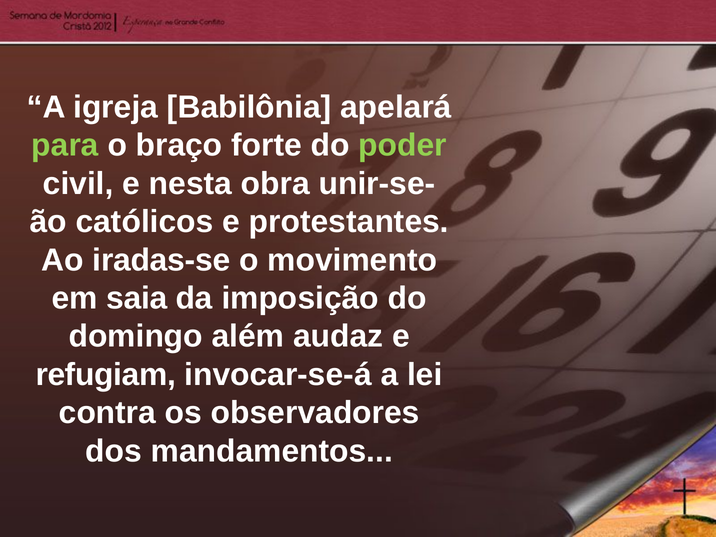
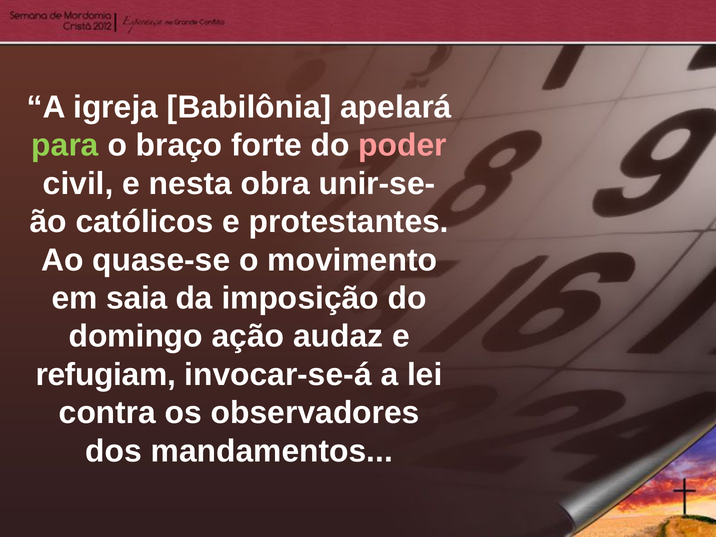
poder colour: light green -> pink
iradas-se: iradas-se -> quase-se
além: além -> ação
